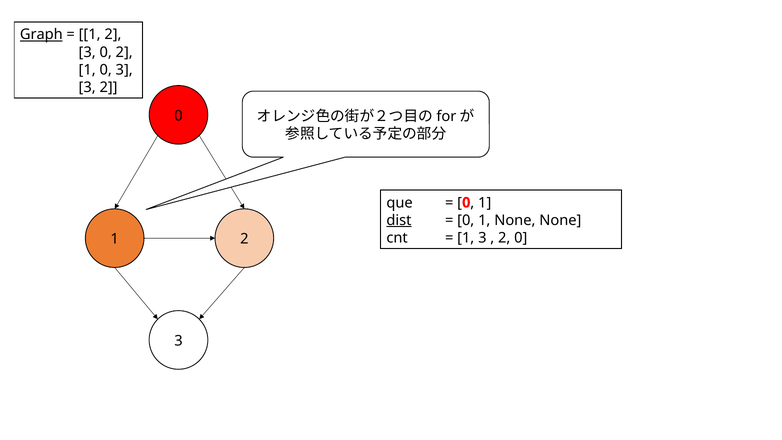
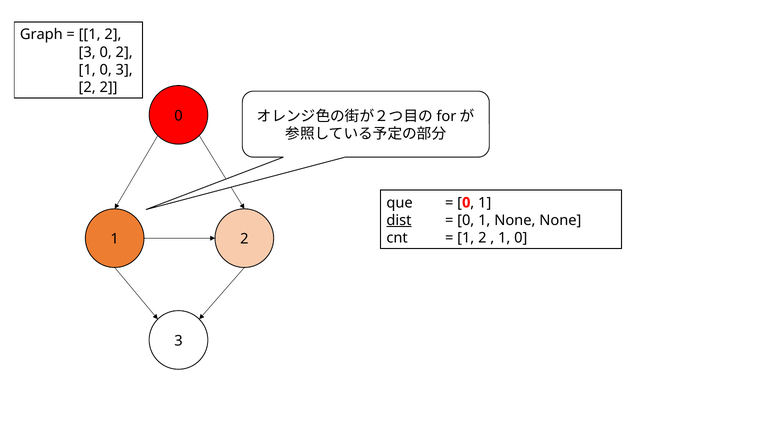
Graph underline: present -> none
3 at (87, 87): 3 -> 2
3 at (482, 238): 3 -> 2
2 at (504, 238): 2 -> 1
